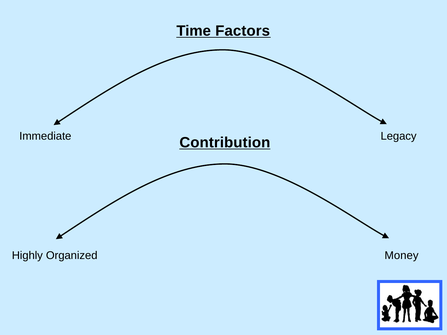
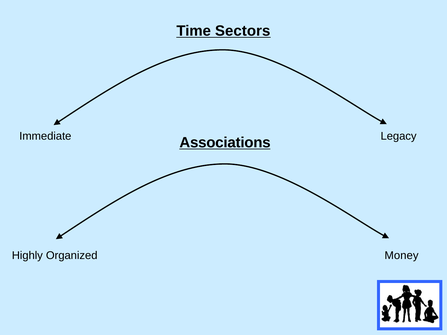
Factors: Factors -> Sectors
Contribution: Contribution -> Associations
